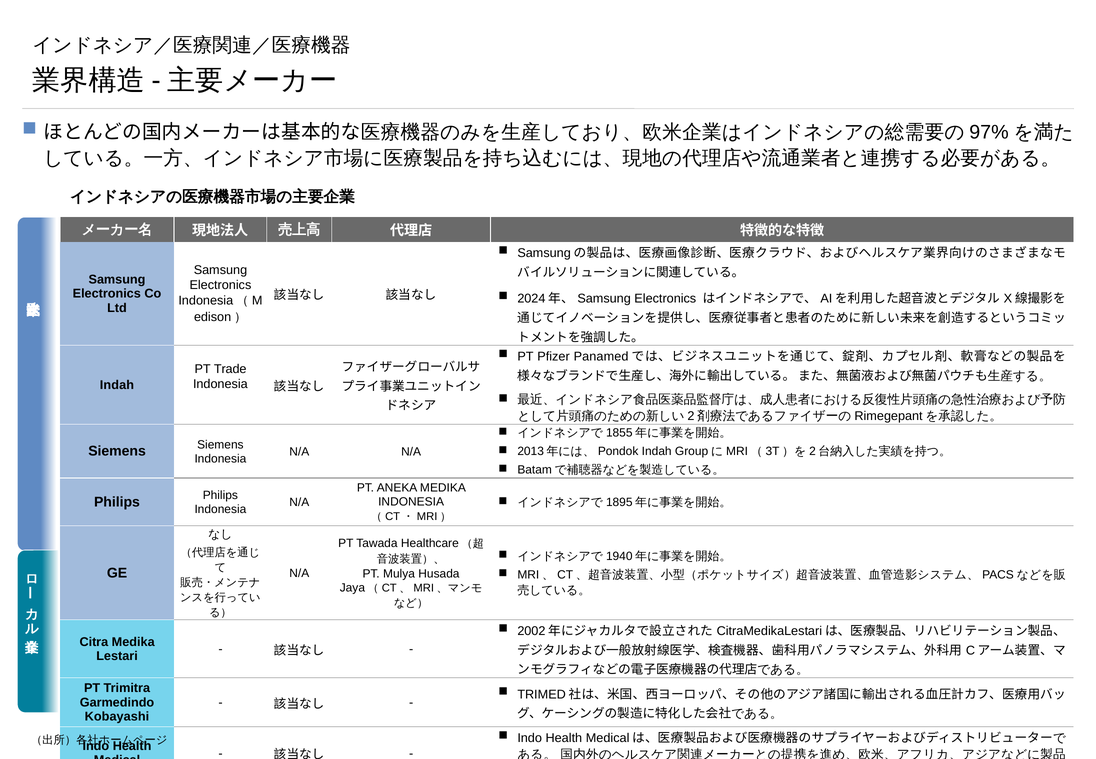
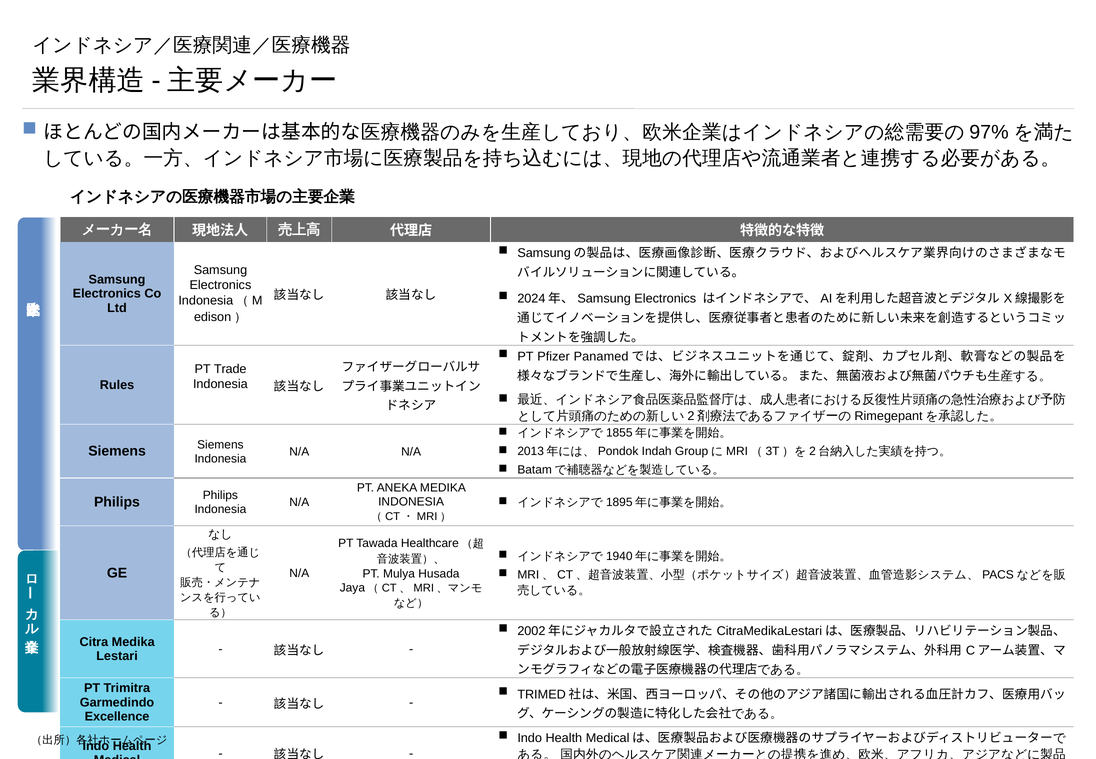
Indah at (117, 385): Indah -> Rules
Kobayashi: Kobayashi -> Excellence
